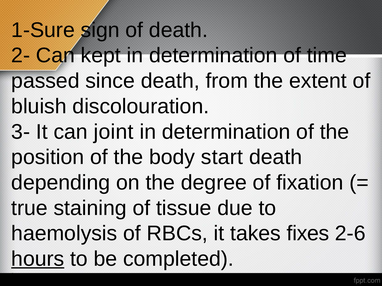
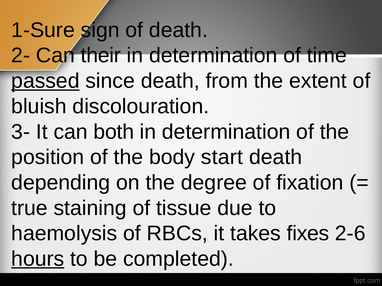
kept: kept -> their
passed underline: none -> present
joint: joint -> both
